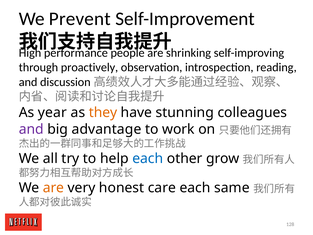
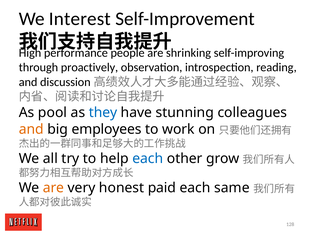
Prevent: Prevent -> Interest
year: year -> pool
they colour: orange -> blue
and at (31, 129) colour: purple -> orange
advantage: advantage -> employees
care: care -> paid
